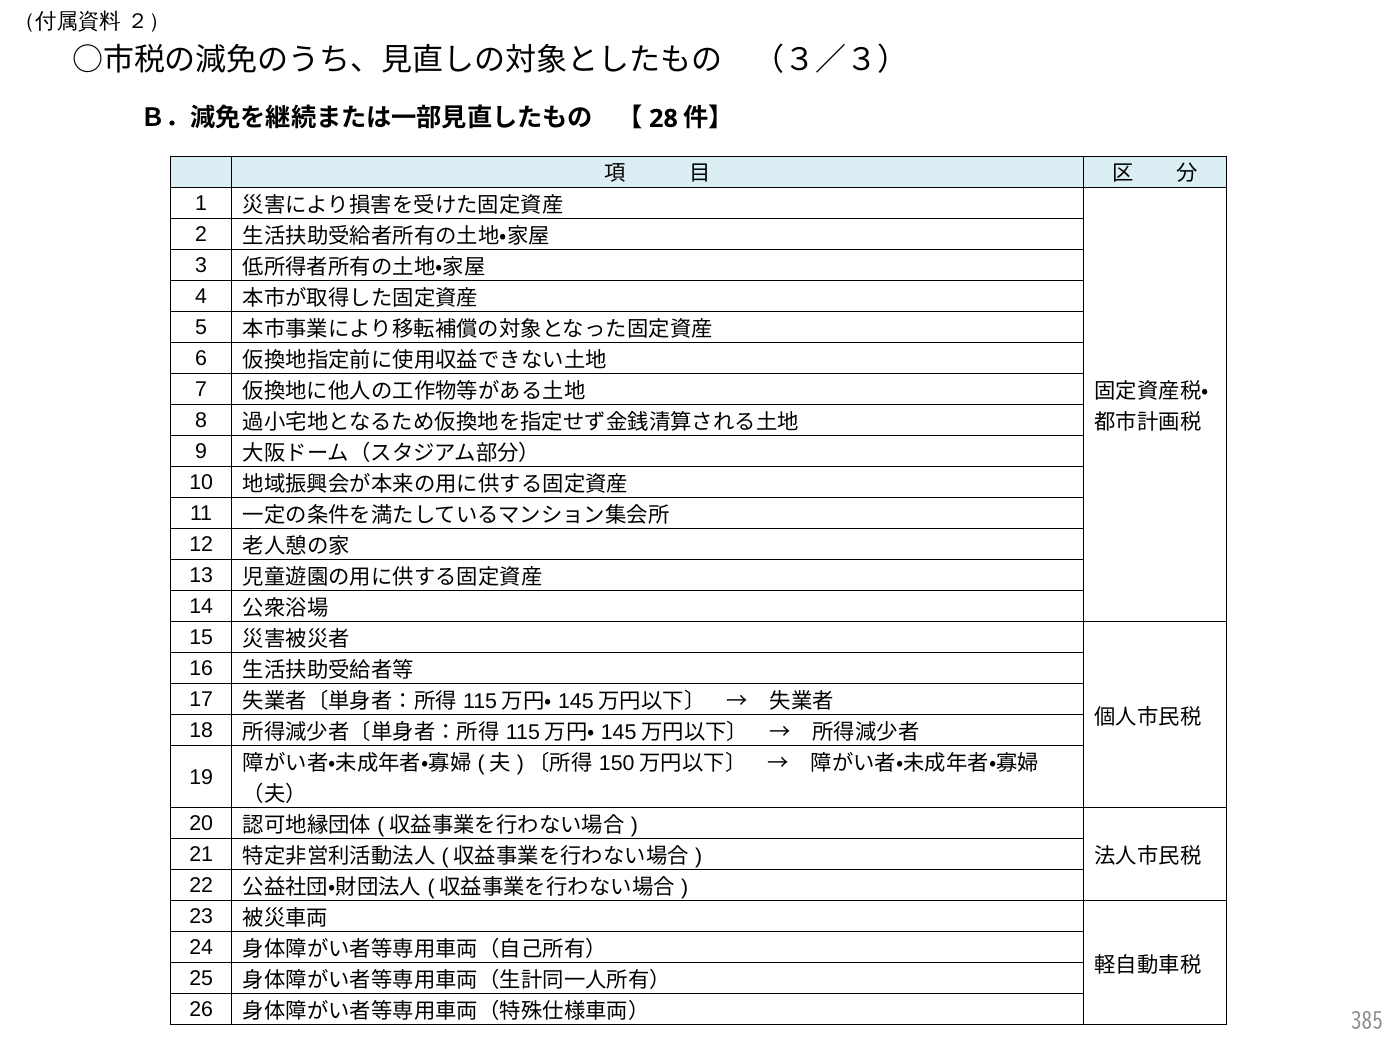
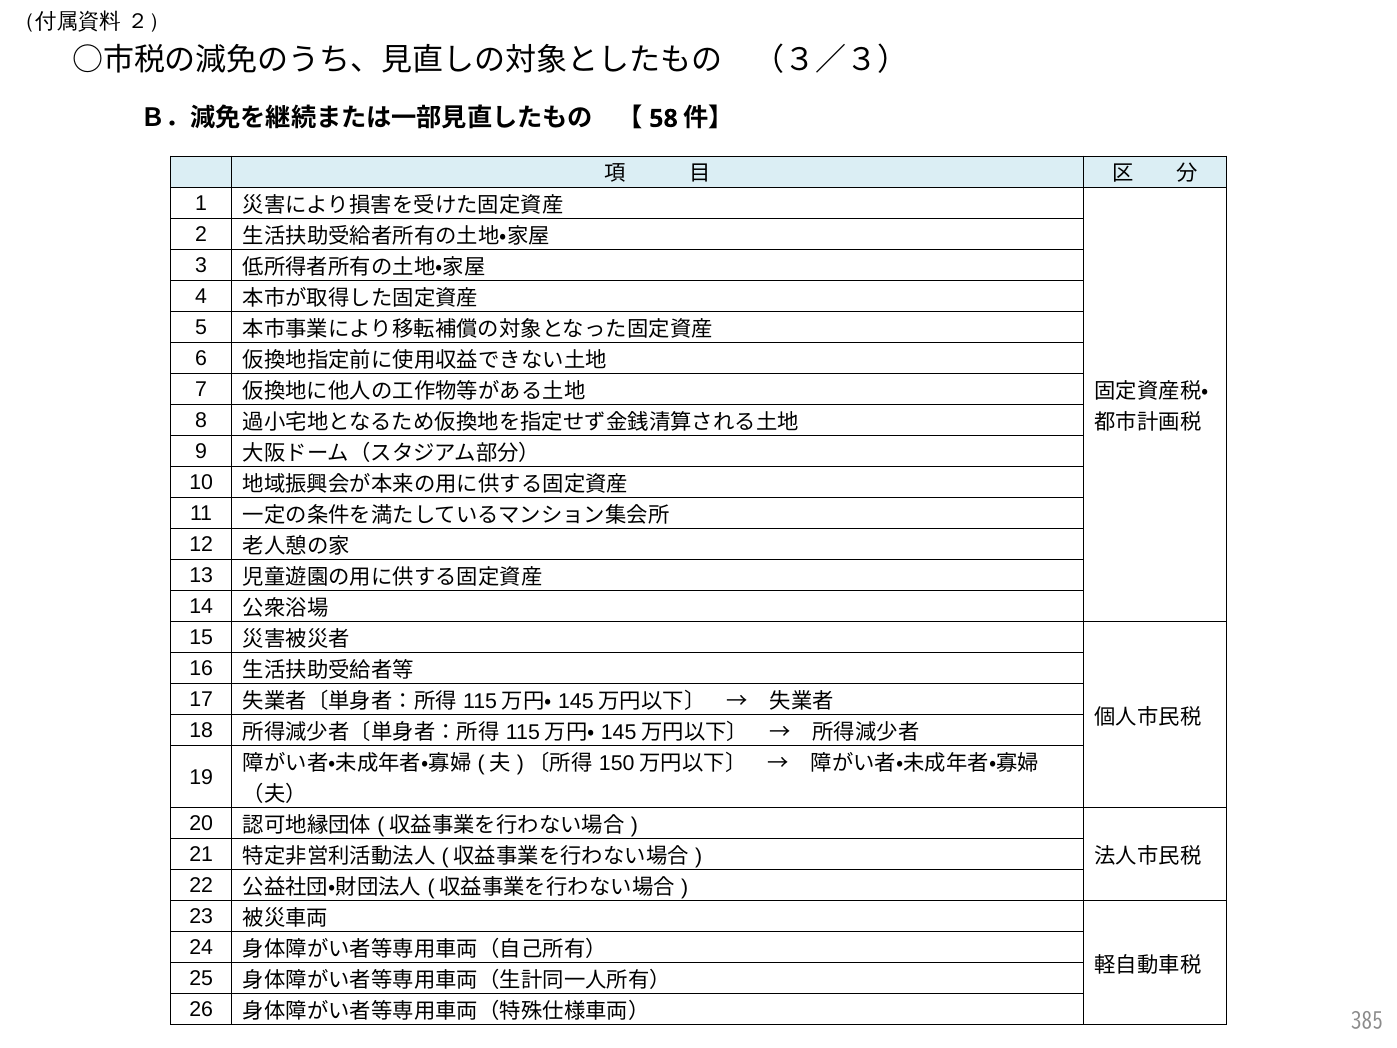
28: 28 -> 58
